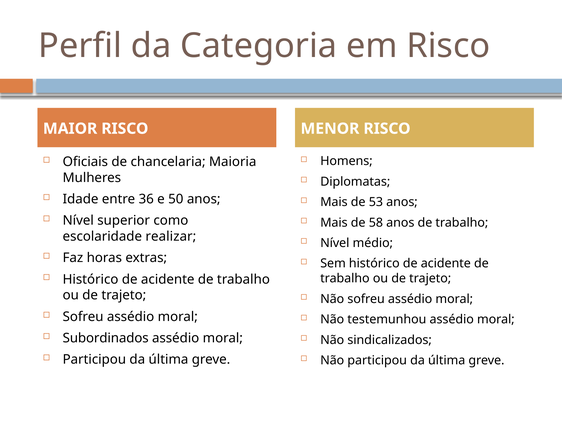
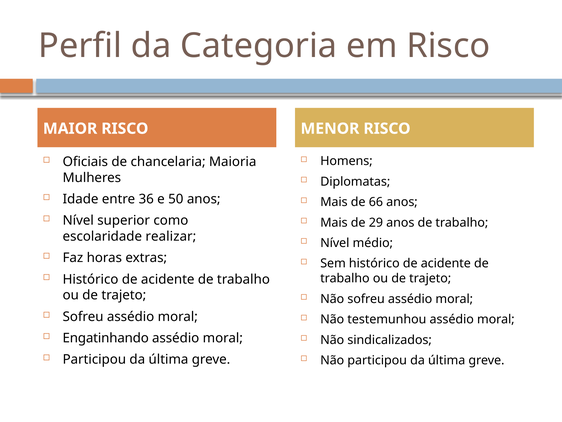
53: 53 -> 66
58: 58 -> 29
Subordinados: Subordinados -> Engatinhando
